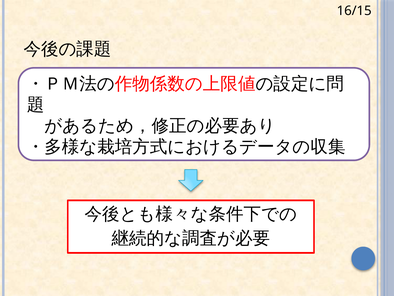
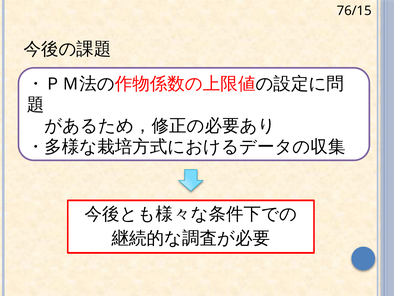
16/15: 16/15 -> 76/15
